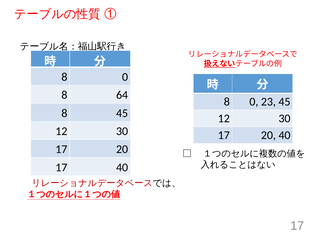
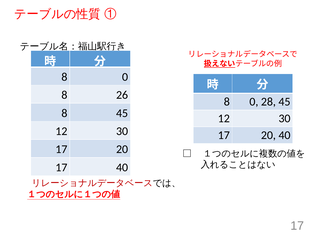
64: 64 -> 26
23: 23 -> 28
